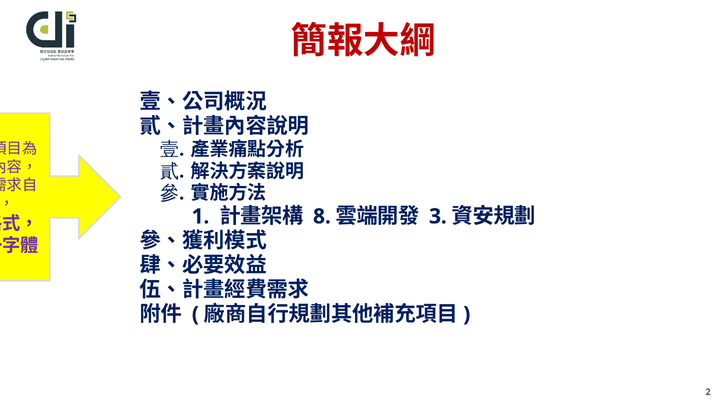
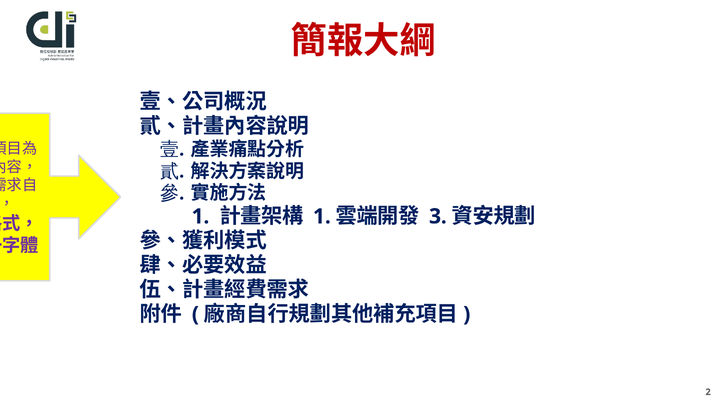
8 at (322, 216): 8 -> 1
